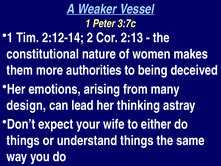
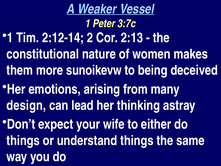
authorities: authorities -> sunoikevw
